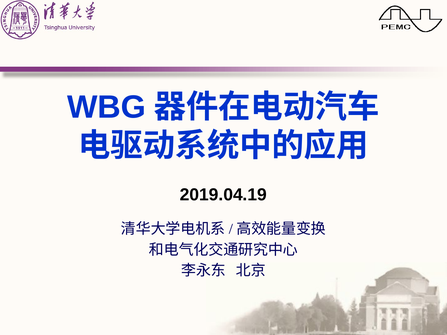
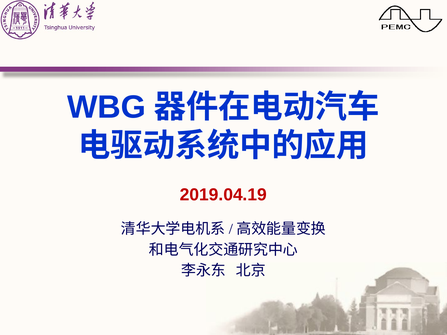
2019.04.19 colour: black -> red
